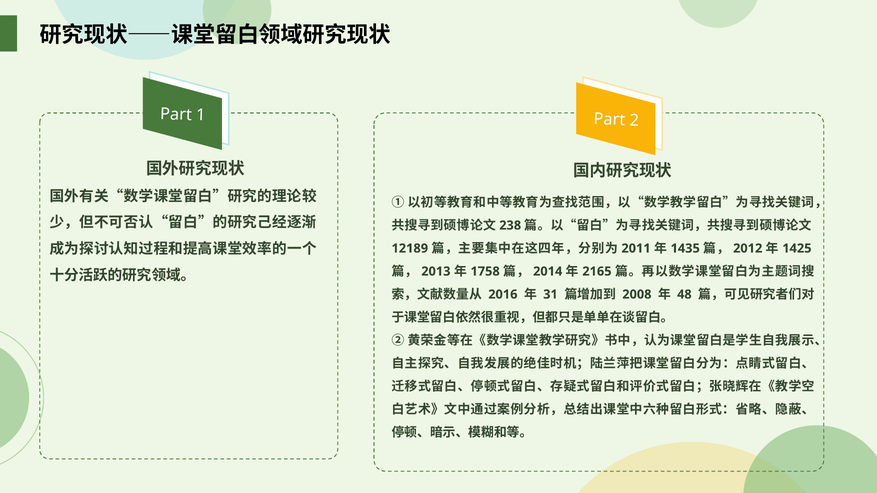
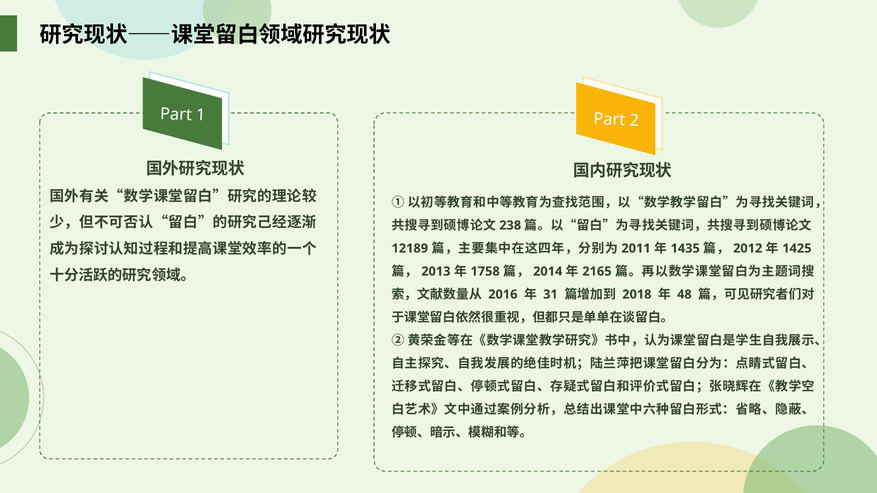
2008: 2008 -> 2018
